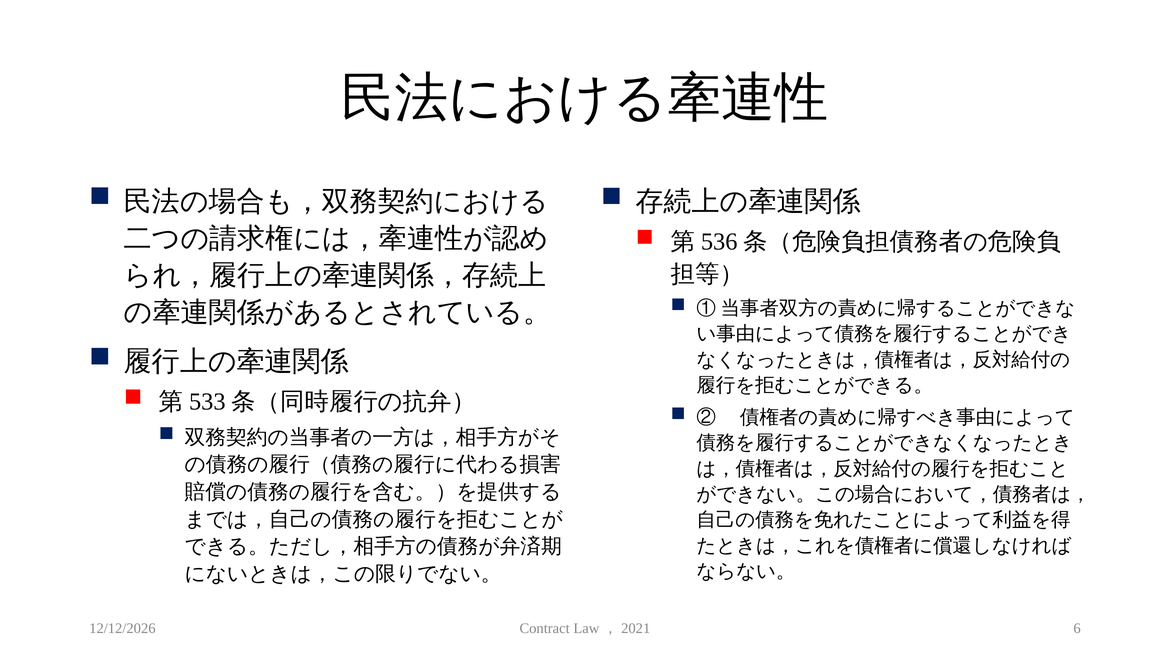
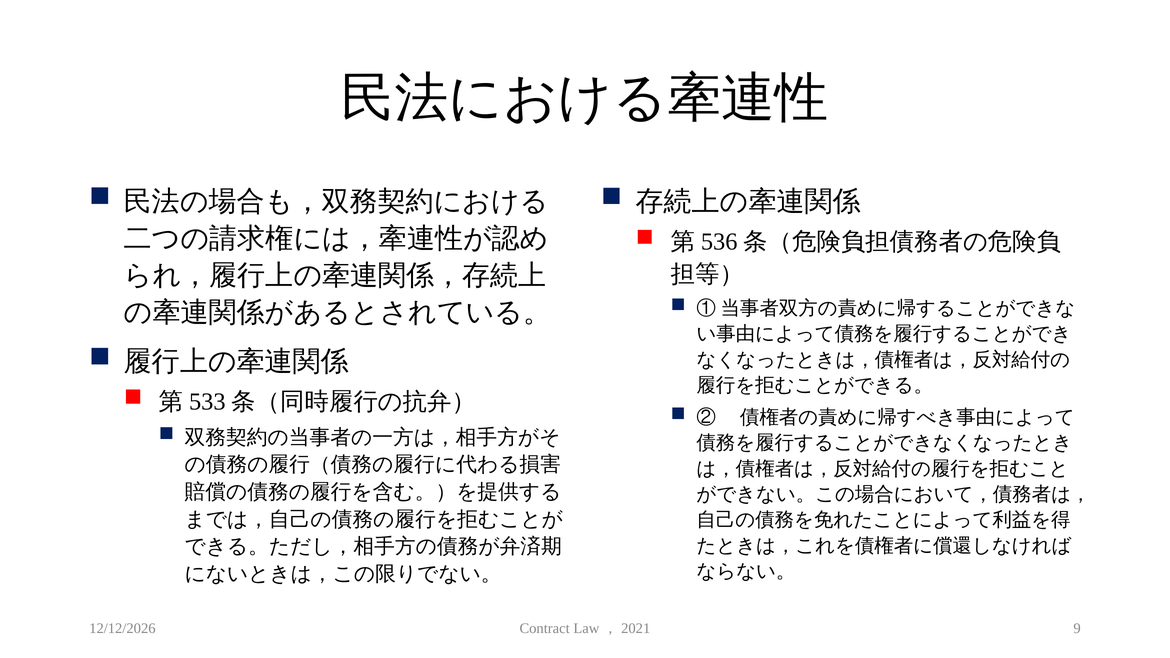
6: 6 -> 9
